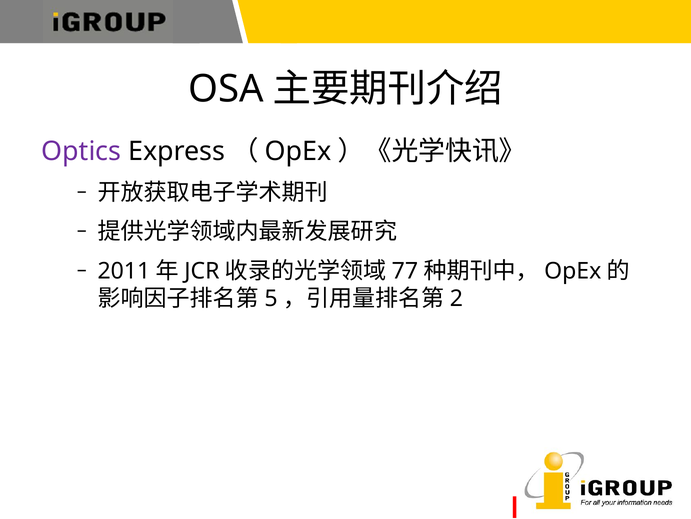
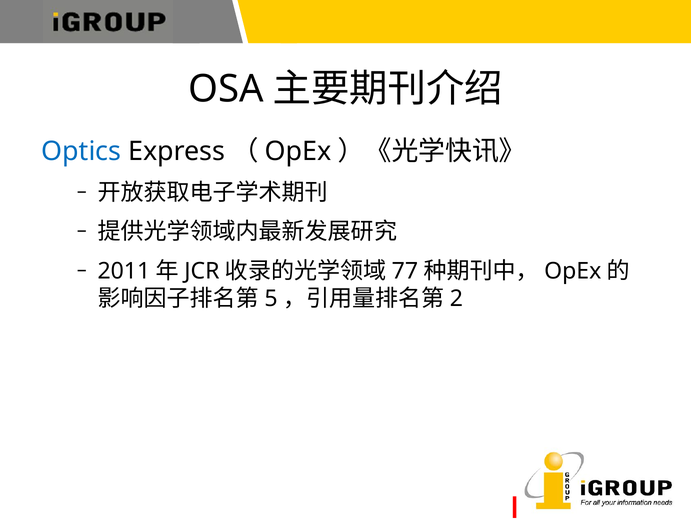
Optics colour: purple -> blue
